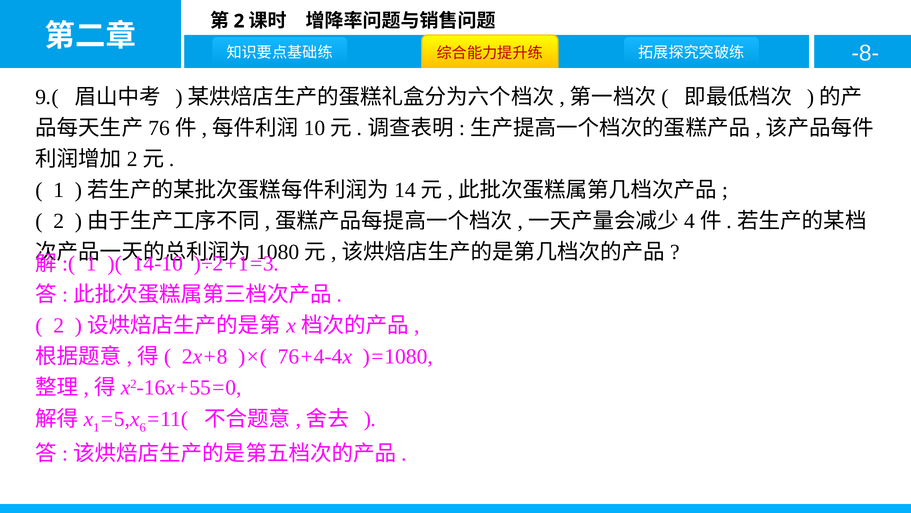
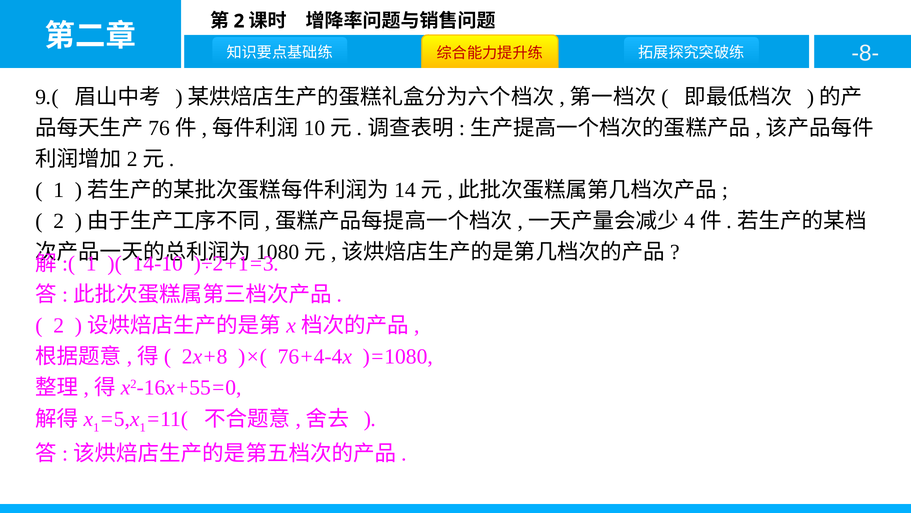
6 at (143, 427): 6 -> 1
